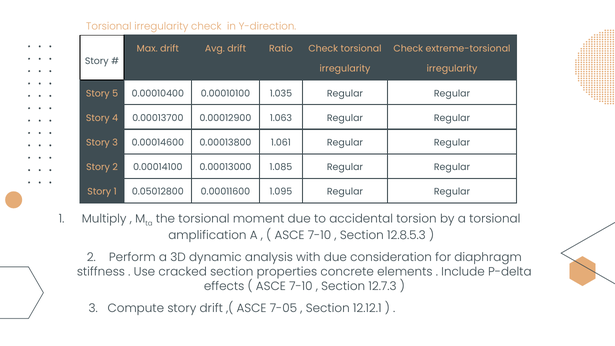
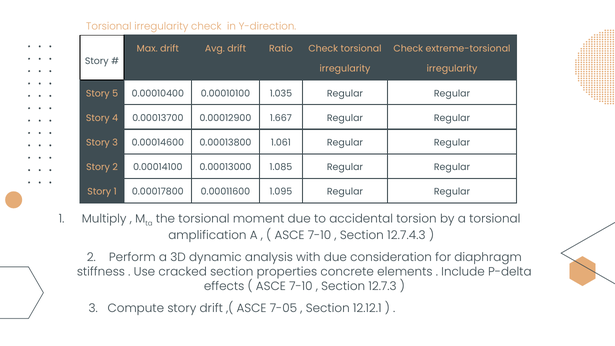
1.063: 1.063 -> 1.667
0.05012800: 0.05012800 -> 0.00017800
12.8.5.3: 12.8.5.3 -> 12.7.4.3
